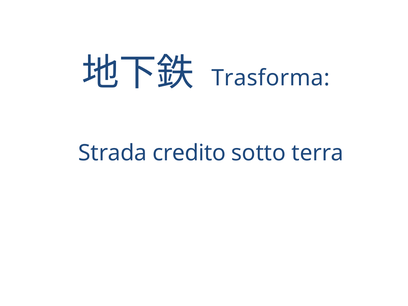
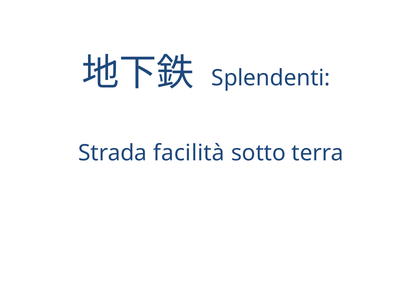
Trasforma: Trasforma -> Splendenti
credito: credito -> facilità
